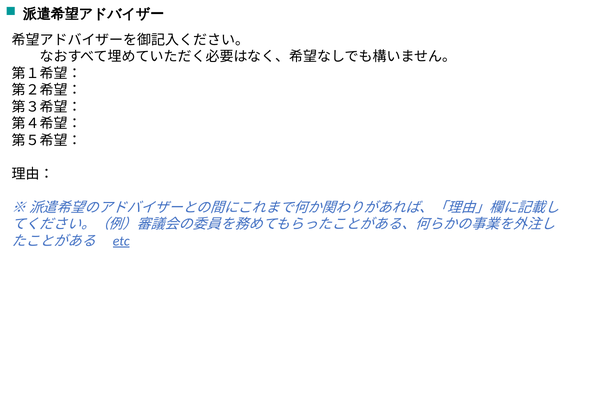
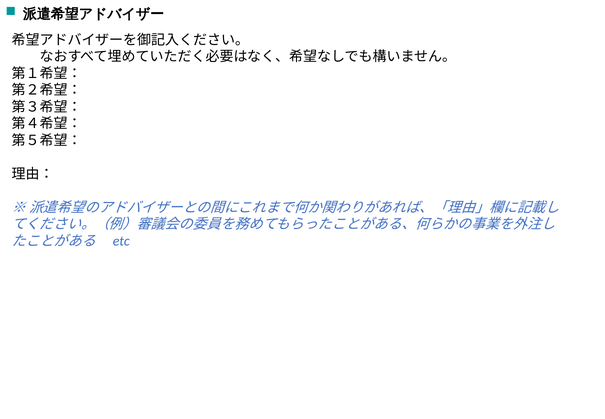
etc underline: present -> none
